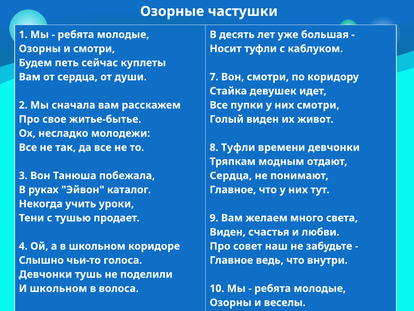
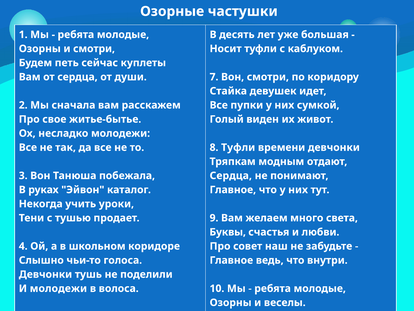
них смотри: смотри -> сумкой
Виден at (228, 232): Виден -> Буквы
И школьном: школьном -> молодежи
